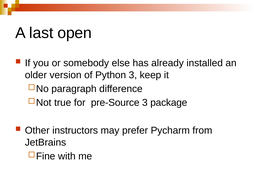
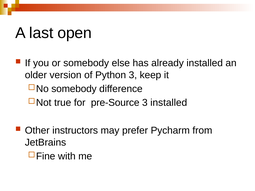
paragraph at (74, 89): paragraph -> somebody
3 package: package -> installed
